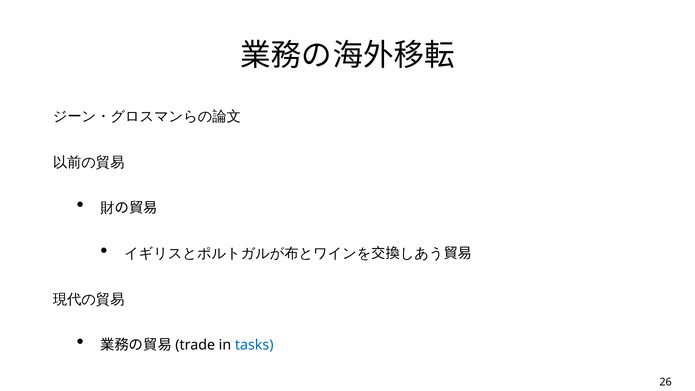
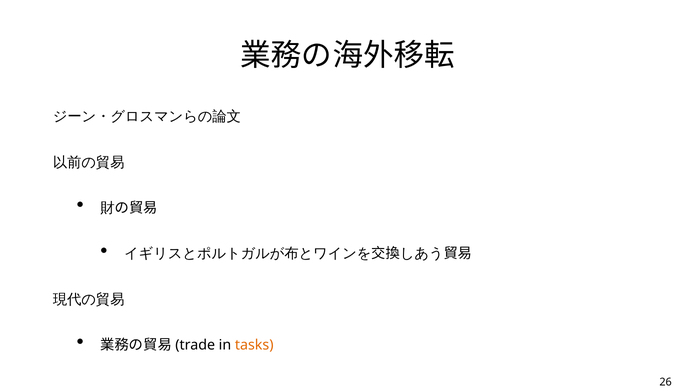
tasks colour: blue -> orange
